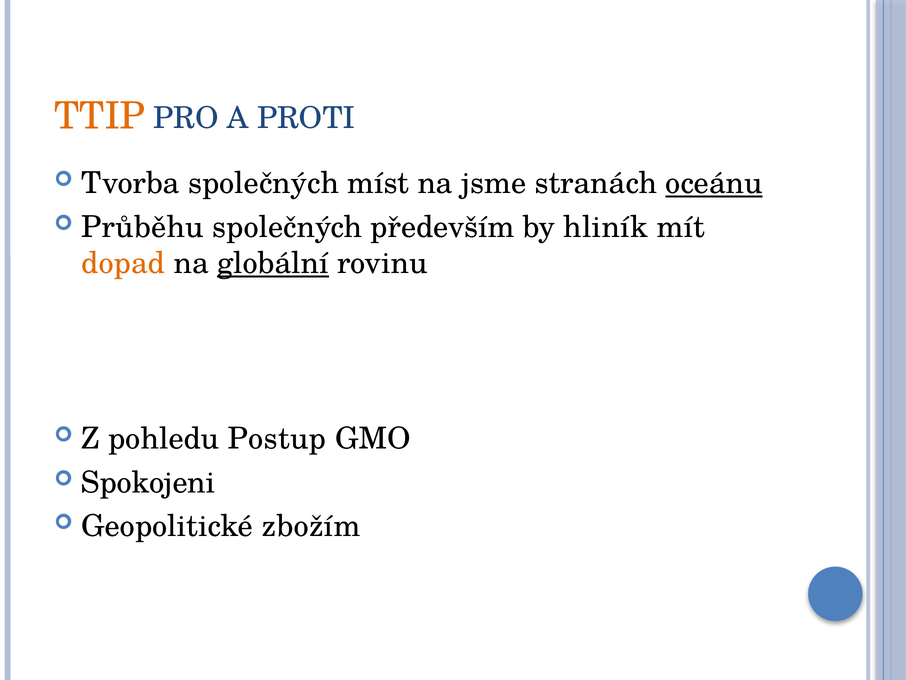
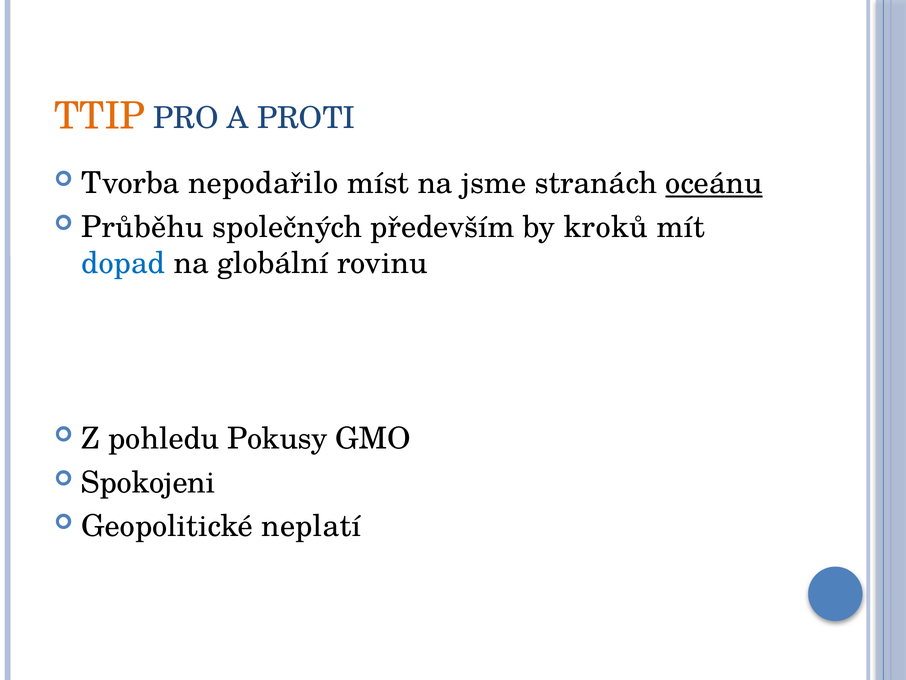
Tvorba společných: společných -> nepodařilo
hliník: hliník -> kroků
dopad colour: orange -> blue
globální underline: present -> none
Postup: Postup -> Pokusy
zbožím: zbožím -> neplatí
